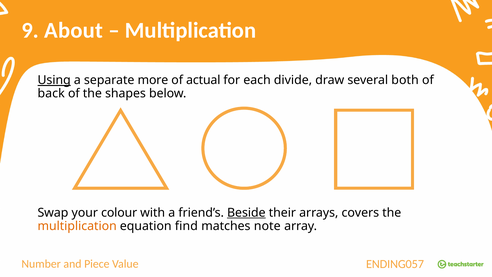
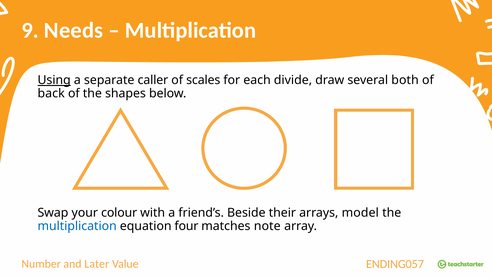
About: About -> Needs
more: more -> caller
actual: actual -> scales
Beside underline: present -> none
covers: covers -> model
multiplication at (77, 226) colour: orange -> blue
find: find -> four
Piece: Piece -> Later
